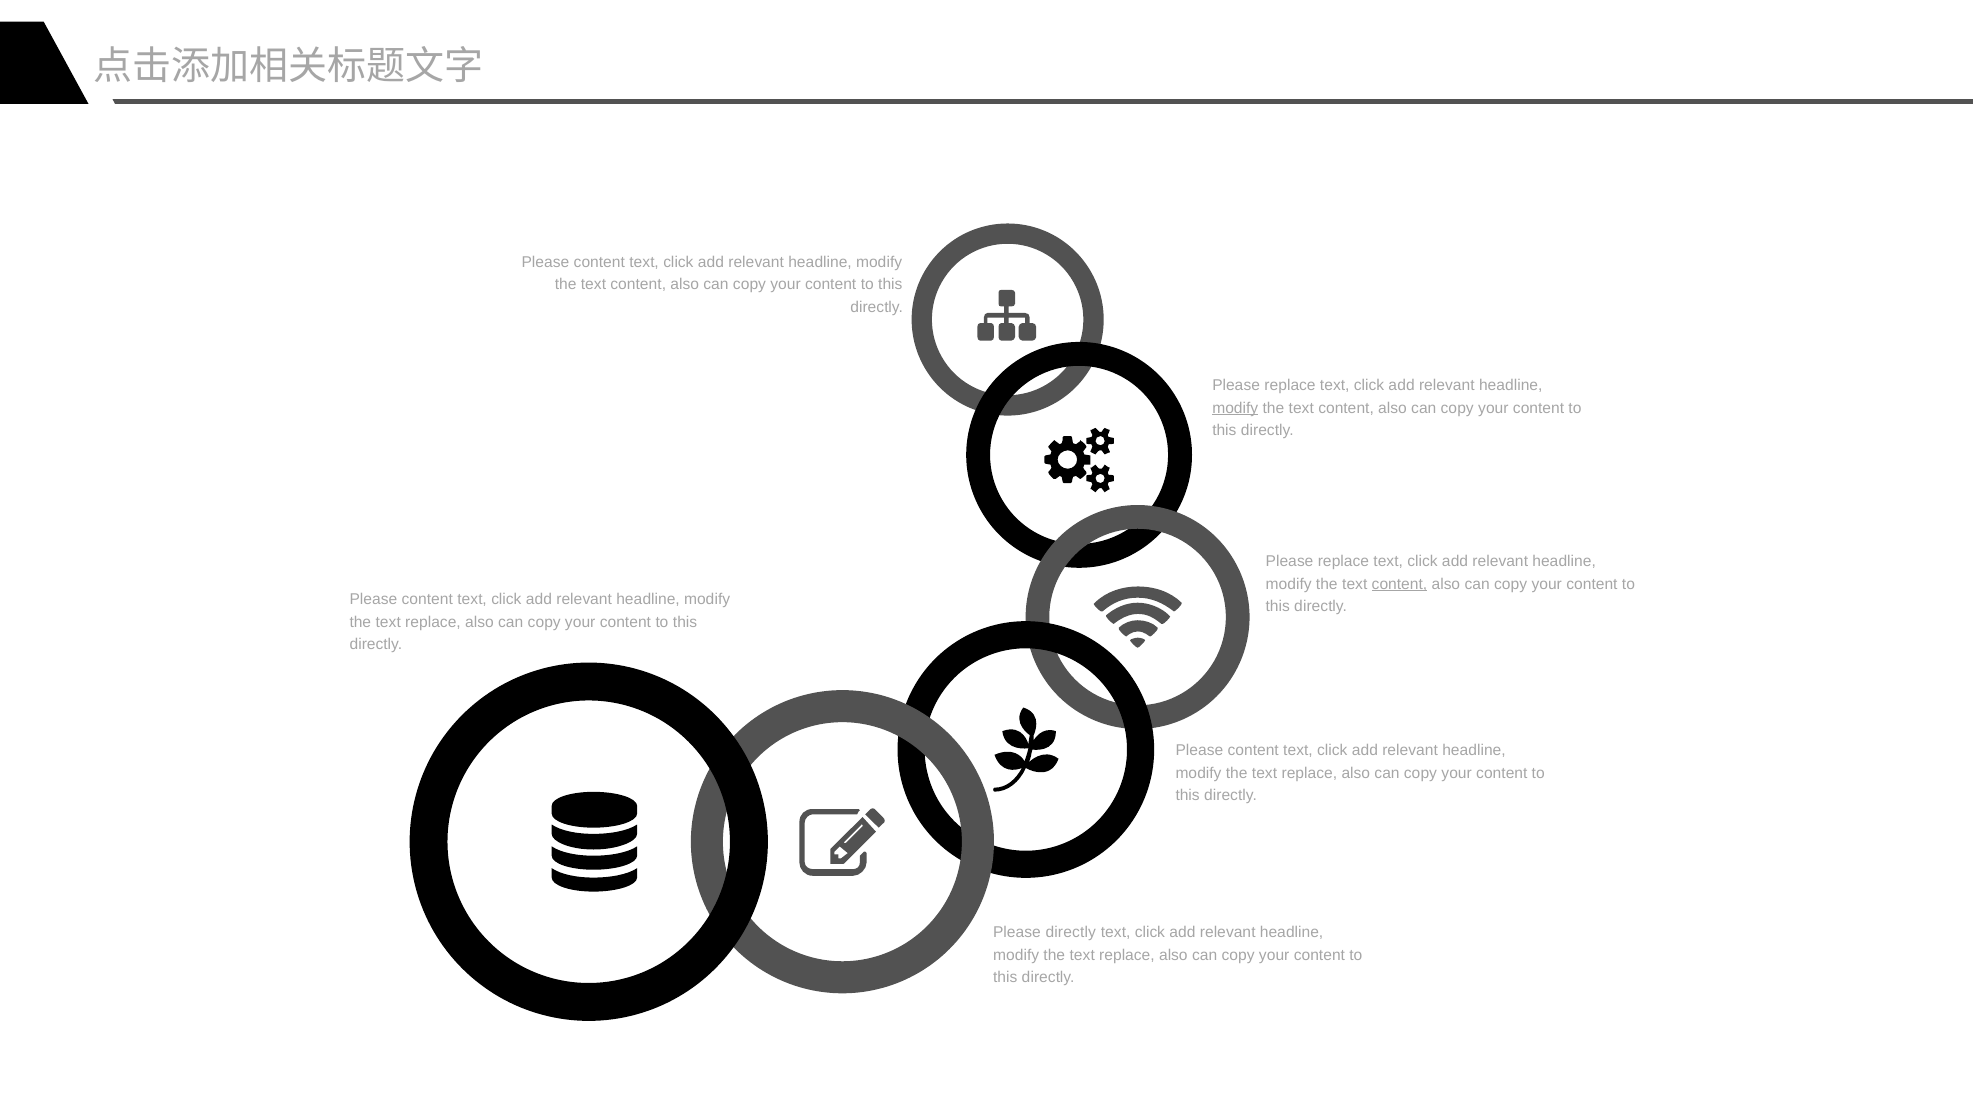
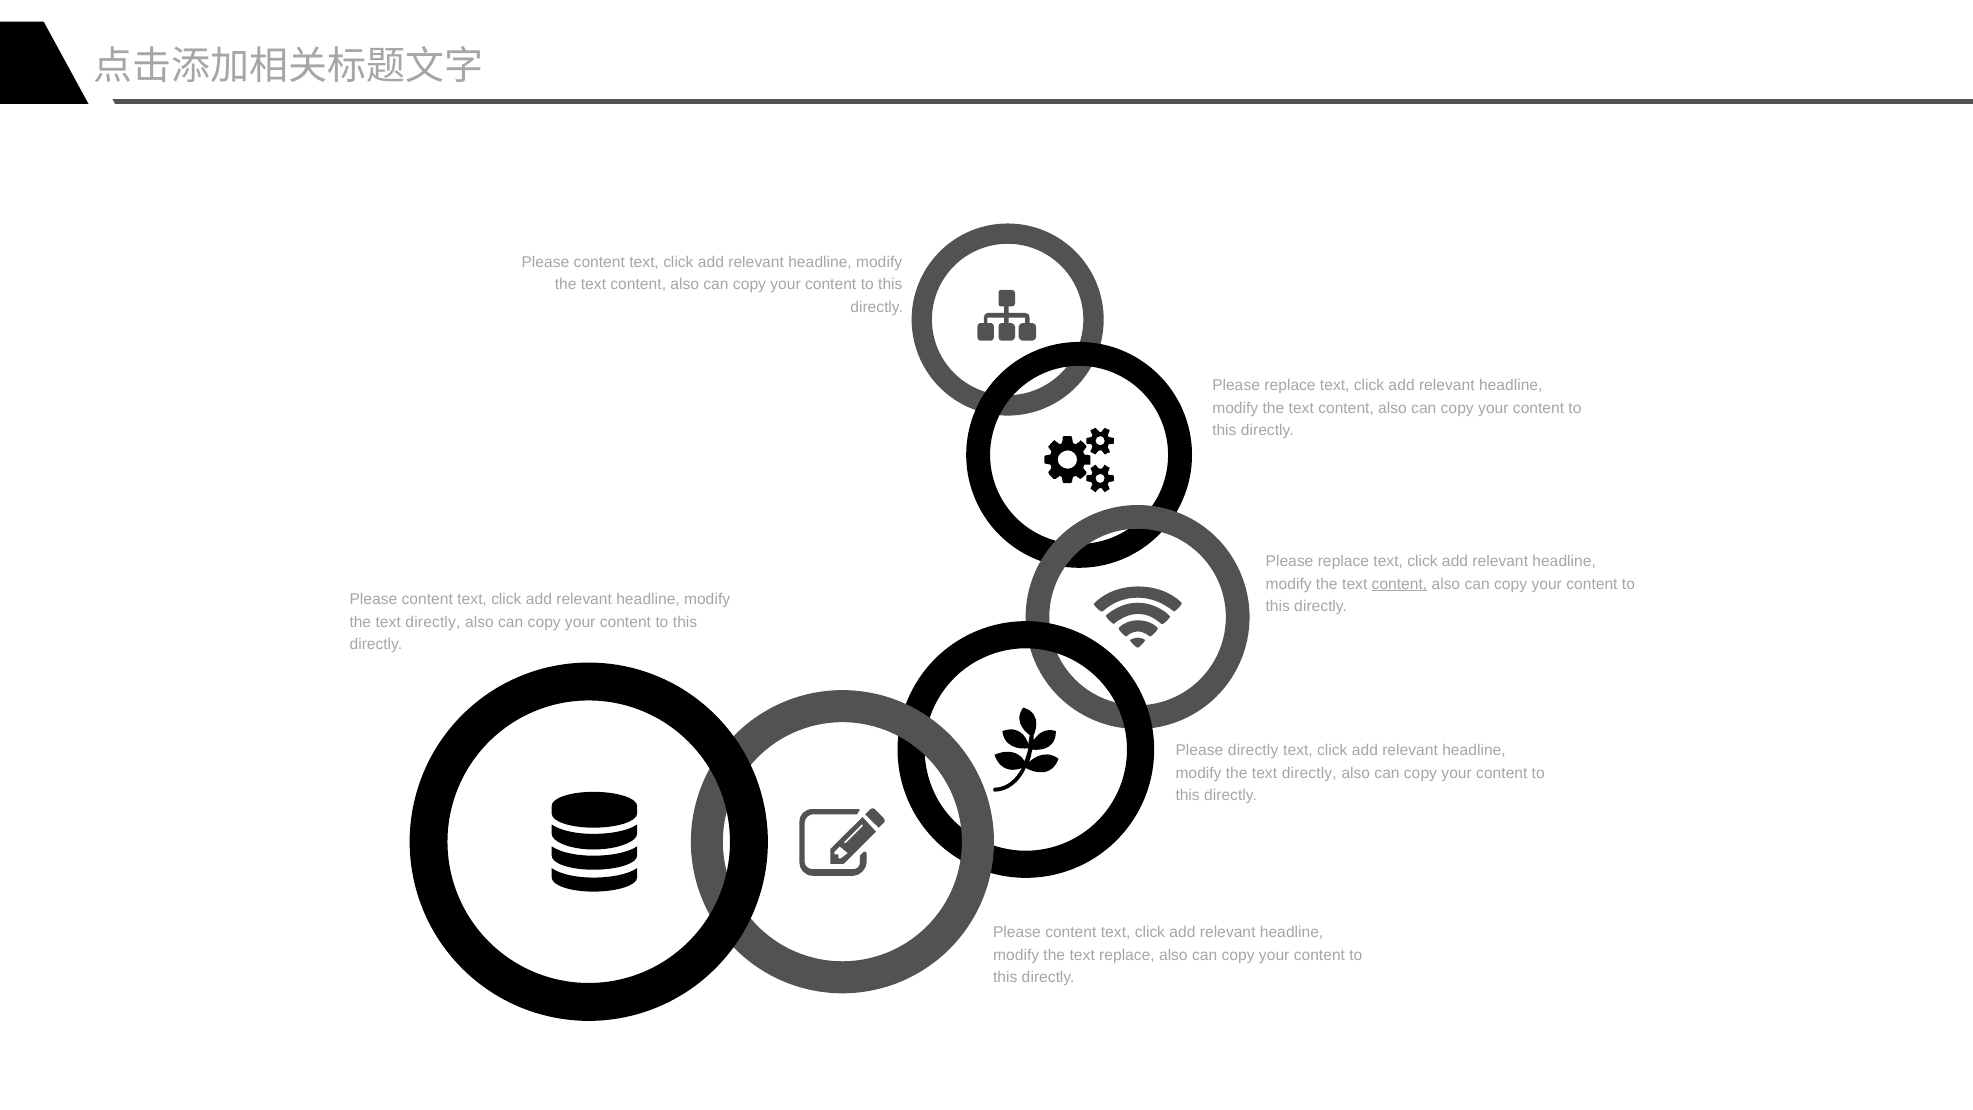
modify at (1235, 408) underline: present -> none
replace at (433, 622): replace -> directly
content at (1253, 750): content -> directly
replace at (1309, 773): replace -> directly
directly at (1071, 932): directly -> content
